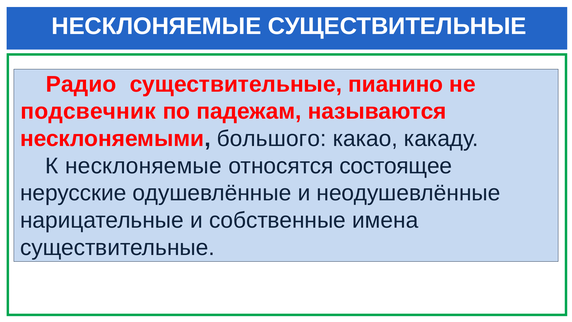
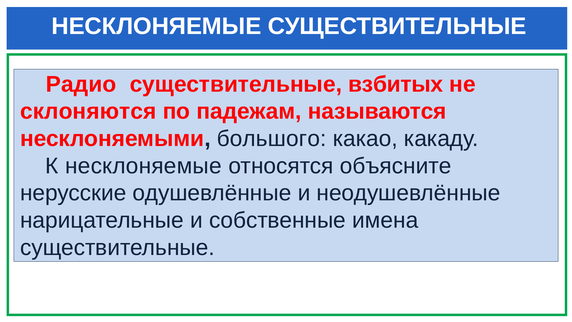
пианино: пианино -> взбитых
подсвечник: подсвечник -> склоняются
состоящее: состоящее -> объясните
